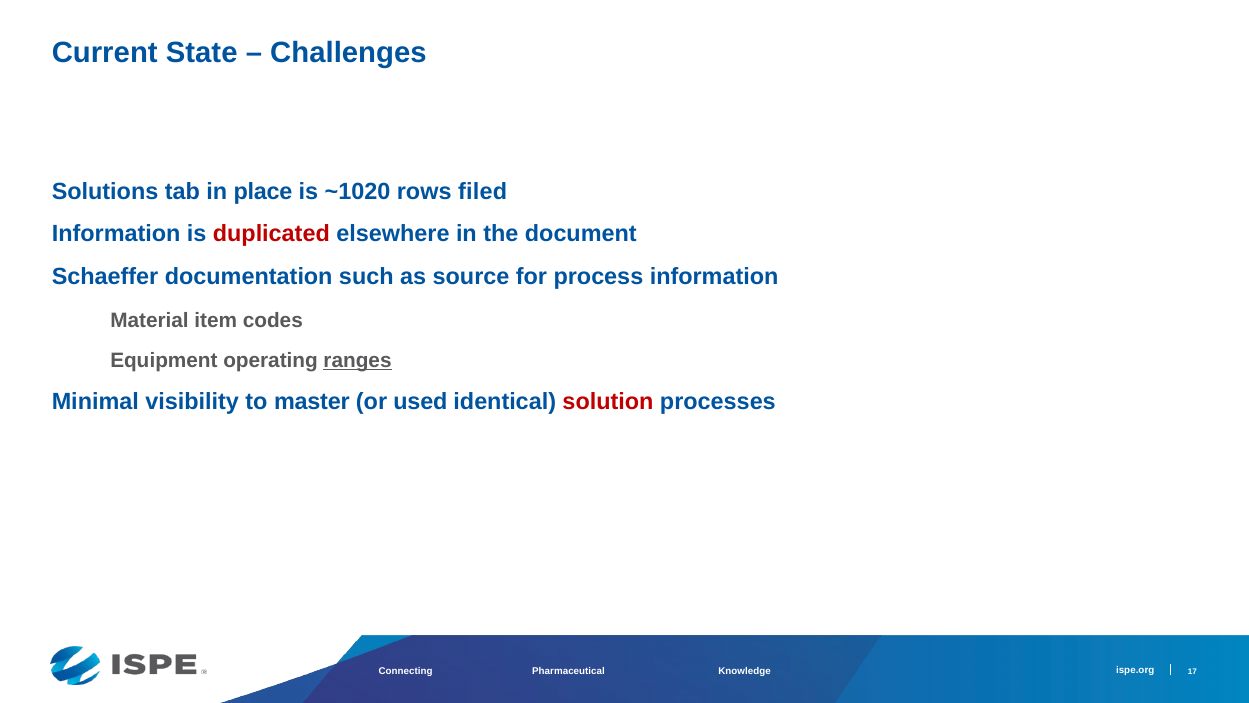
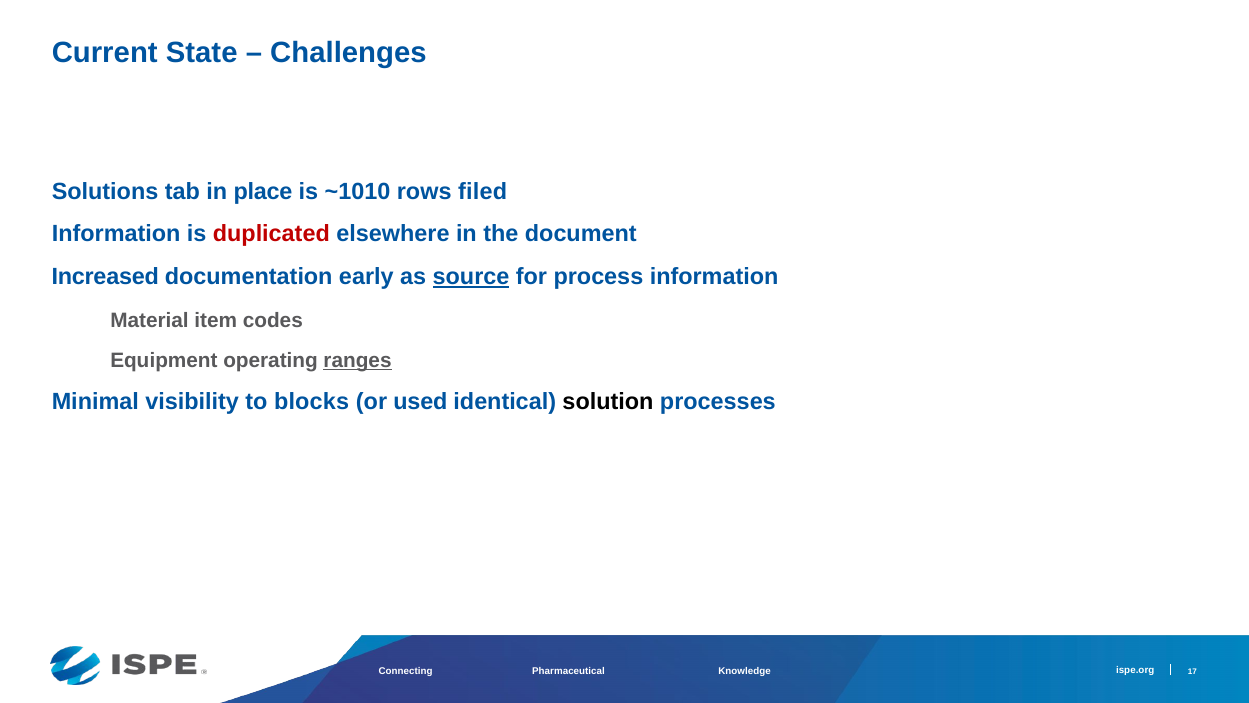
~1020: ~1020 -> ~1010
Schaeffer: Schaeffer -> Increased
such: such -> early
source underline: none -> present
master: master -> blocks
solution colour: red -> black
